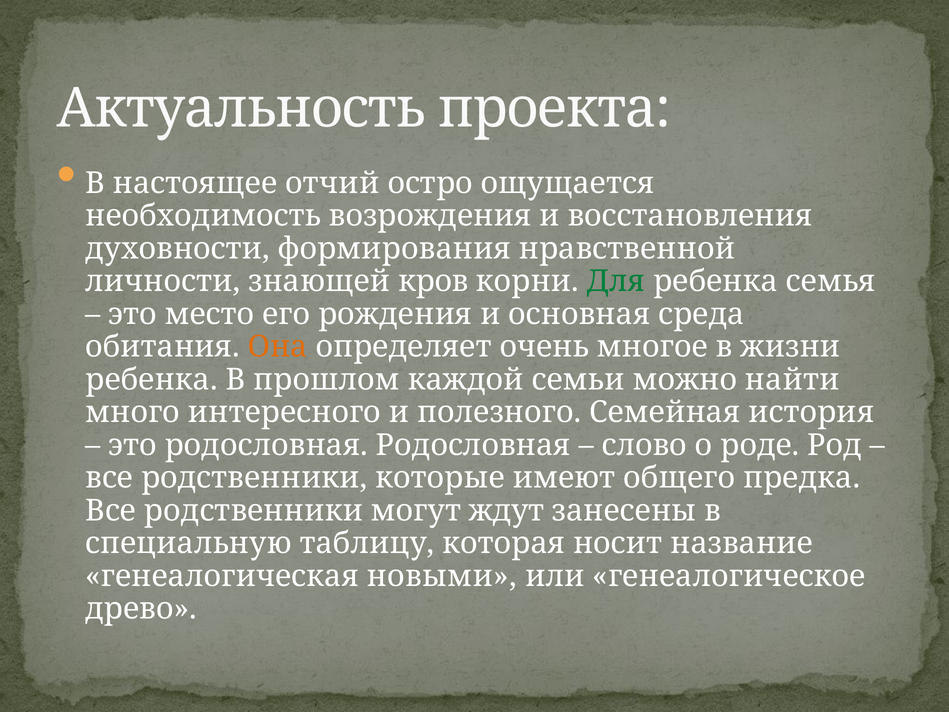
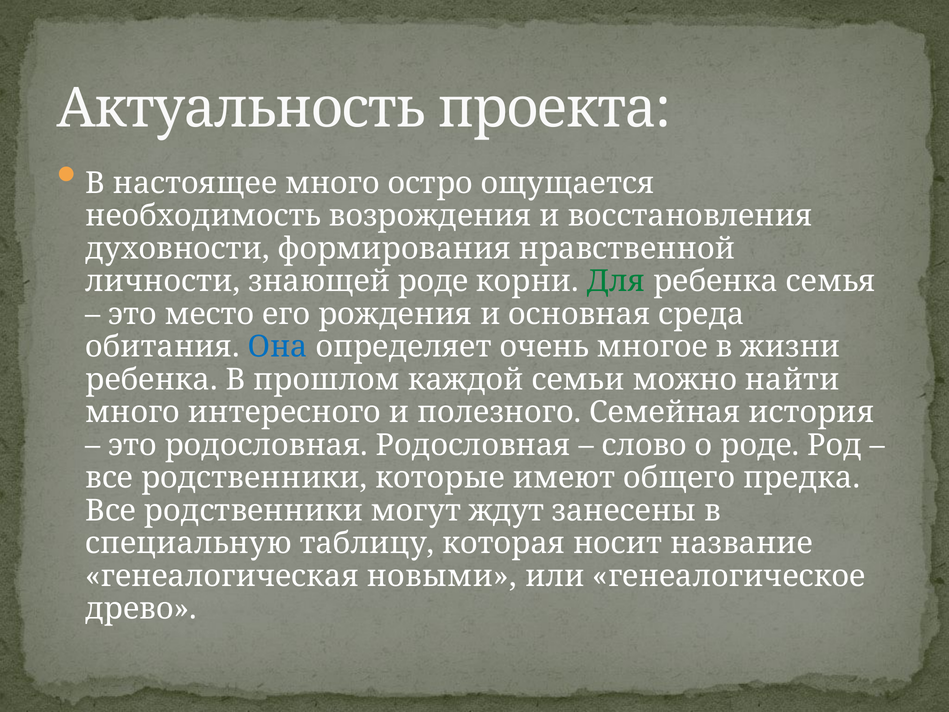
настоящее отчий: отчий -> много
знающей кров: кров -> роде
Она colour: orange -> blue
